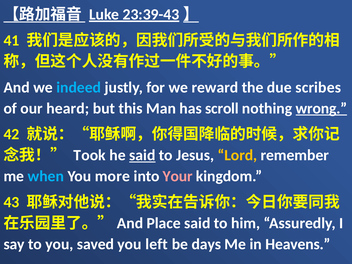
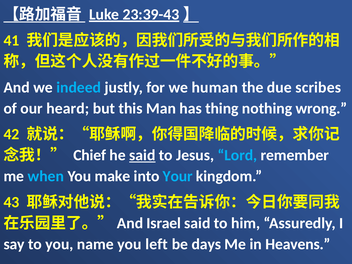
reward: reward -> human
scroll: scroll -> thing
wrong underline: present -> none
Took: Took -> Chief
Lord colour: yellow -> light blue
more: more -> make
Your colour: pink -> light blue
Place: Place -> Israel
saved: saved -> name
